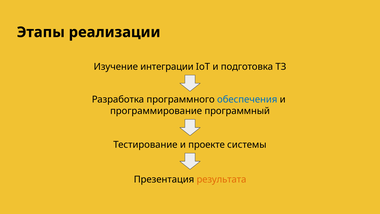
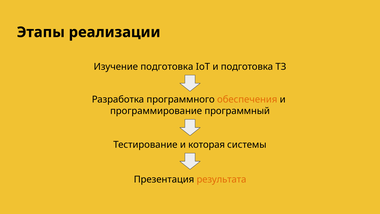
Изучение интеграции: интеграции -> подготовка
обеспечения colour: blue -> orange
проекте: проекте -> которая
